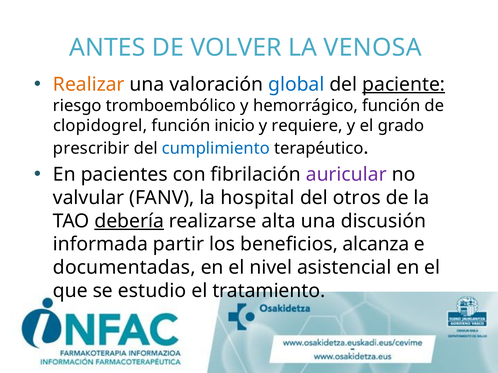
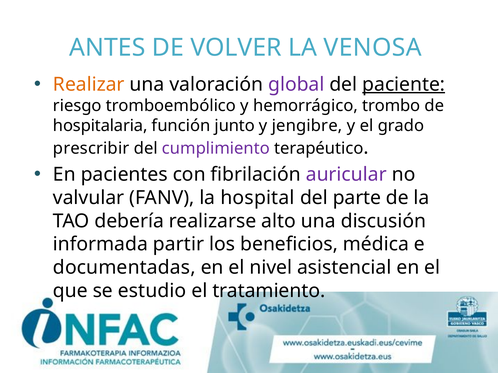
global colour: blue -> purple
hemorrágico función: función -> trombo
clopidogrel: clopidogrel -> hospitalaria
inicio: inicio -> junto
requiere: requiere -> jengibre
cumplimiento colour: blue -> purple
otros: otros -> parte
debería underline: present -> none
alta: alta -> alto
alcanza: alcanza -> médica
